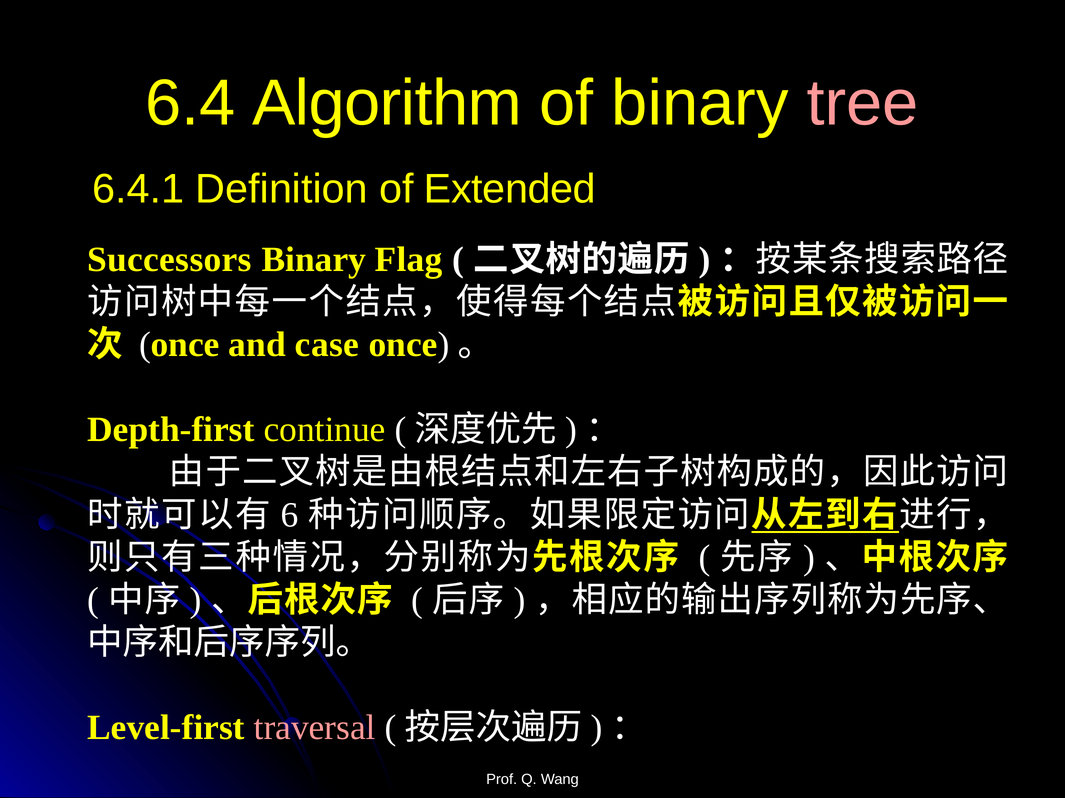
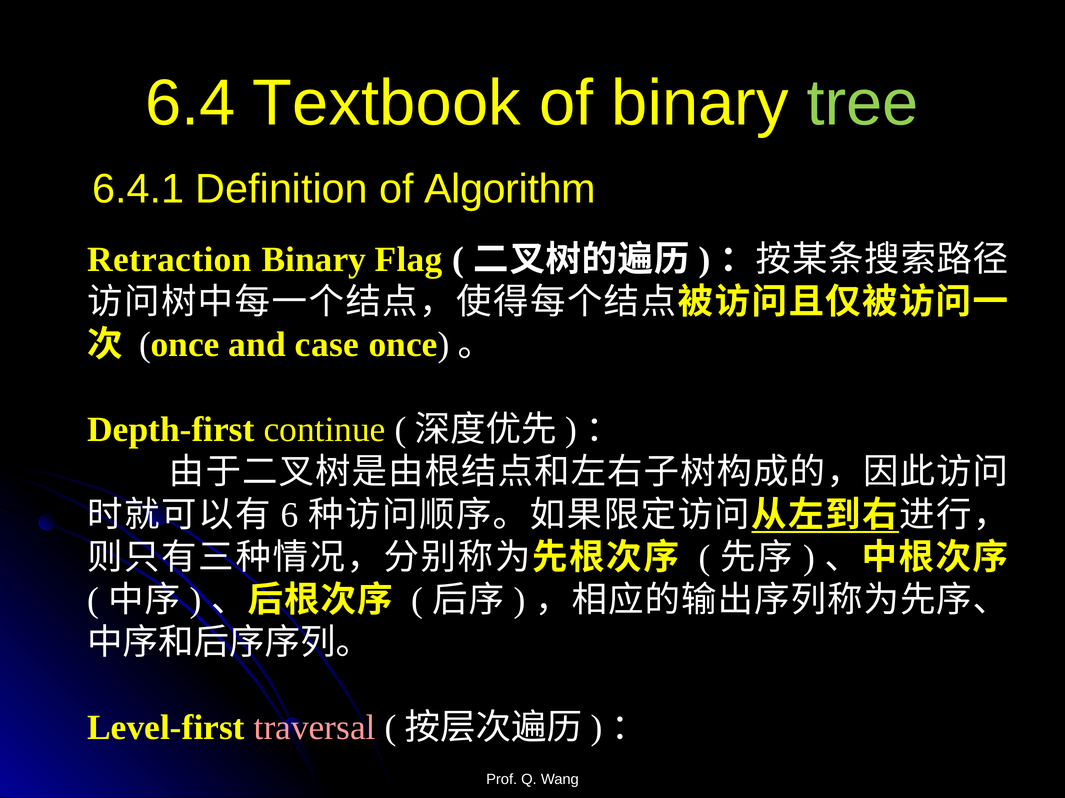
Algorithm: Algorithm -> Textbook
tree colour: pink -> light green
Extended: Extended -> Algorithm
Successors: Successors -> Retraction
